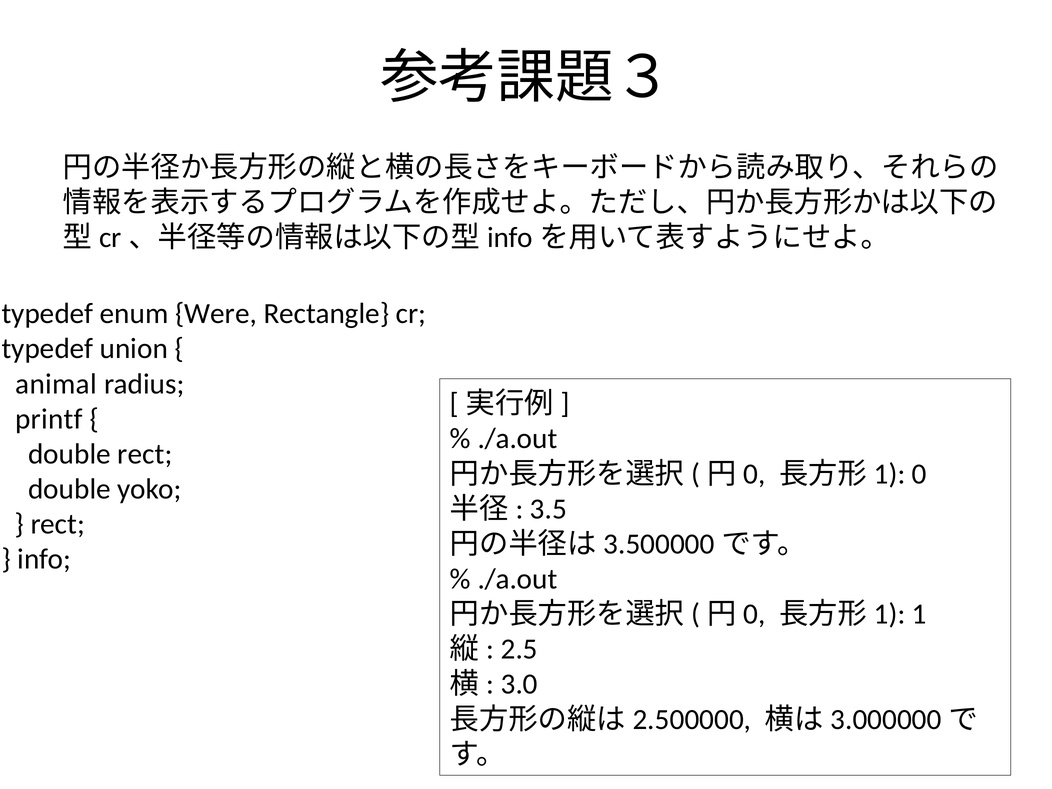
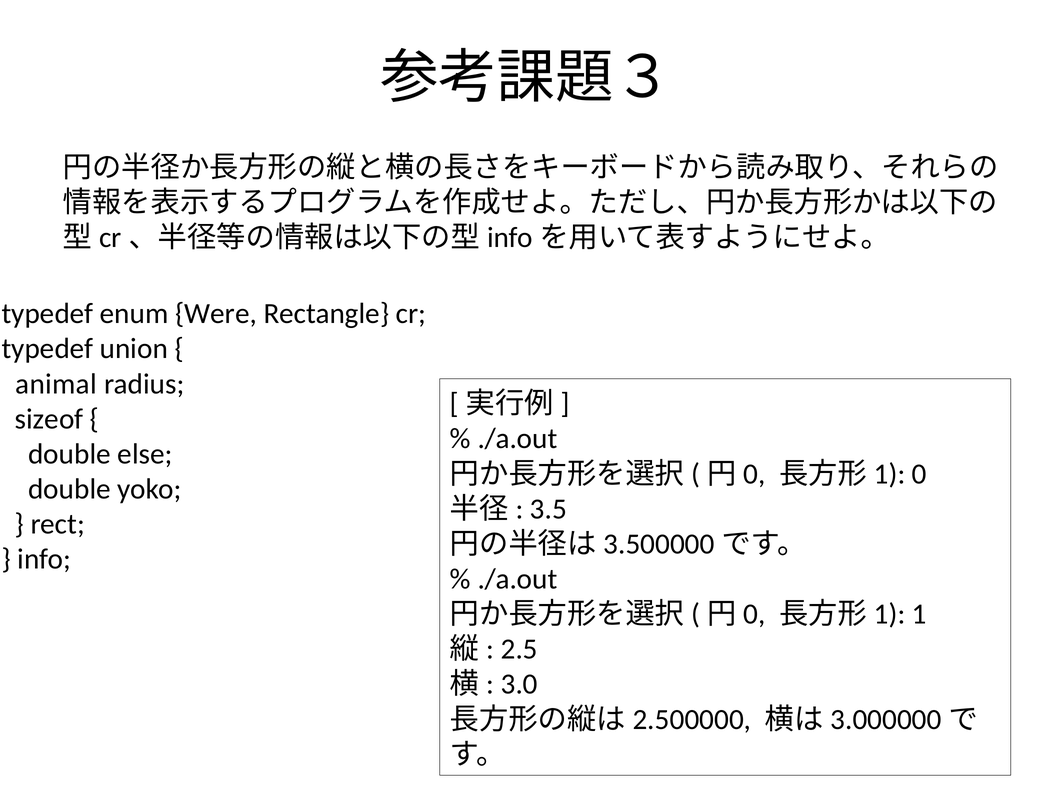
printf: printf -> sizeof
double rect: rect -> else
